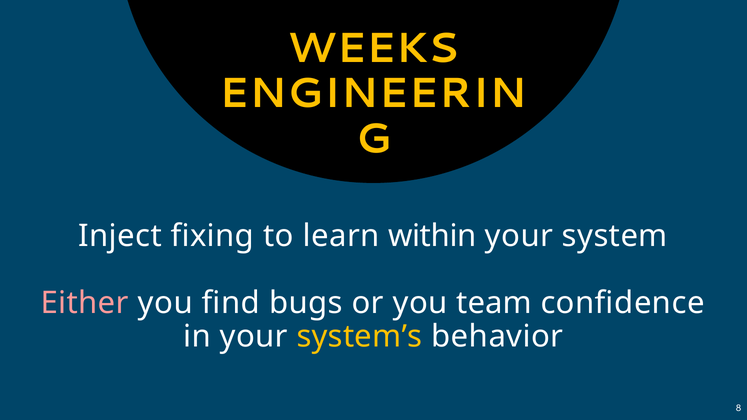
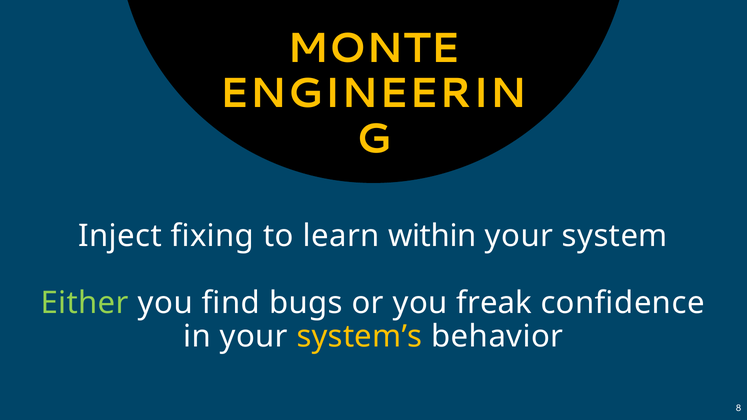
WEEKS: WEEKS -> MONTE
Either colour: pink -> light green
team: team -> freak
